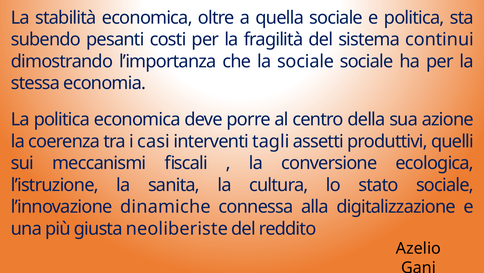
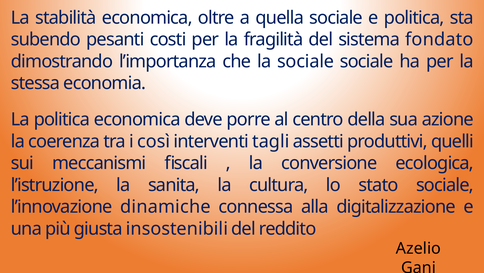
continui: continui -> fondato
casi: casi -> così
neoliberiste: neoliberiste -> insostenibili
